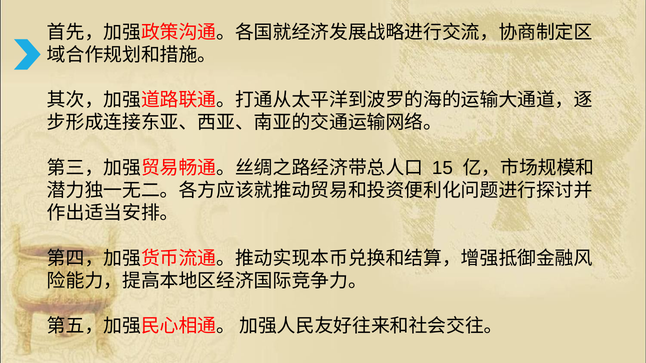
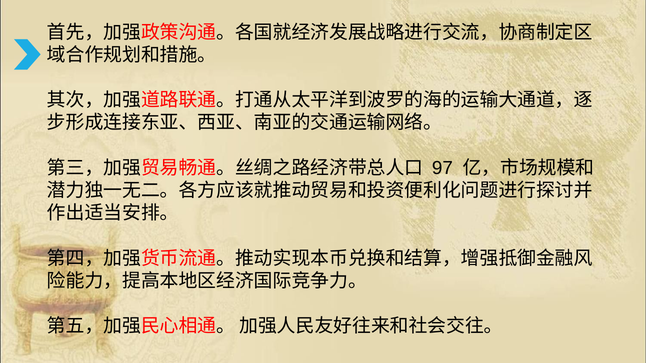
15: 15 -> 97
